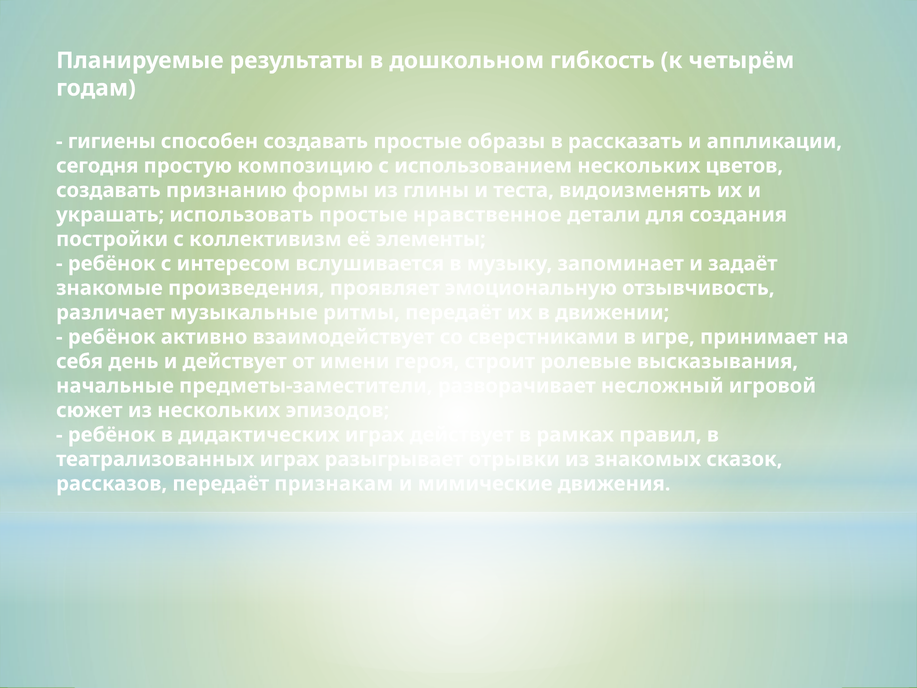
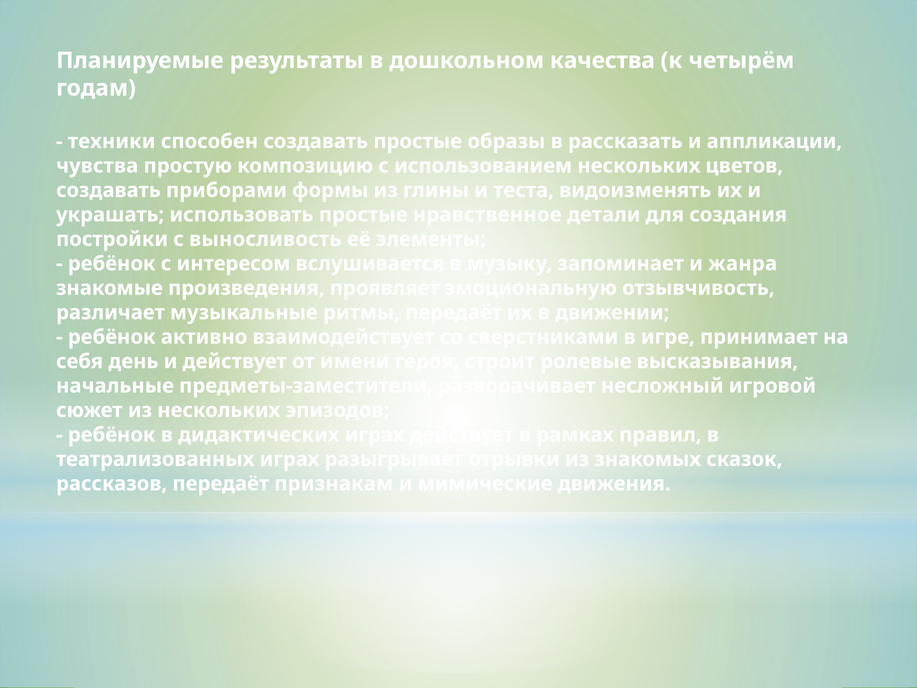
гибкость: гибкость -> качества
гигиены: гигиены -> техники
сегодня: сегодня -> чувства
признанию: признанию -> приборами
коллективизм: коллективизм -> выносливость
задаёт: задаёт -> жанра
